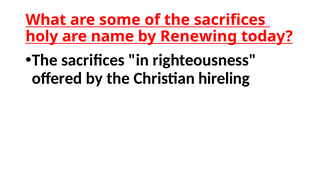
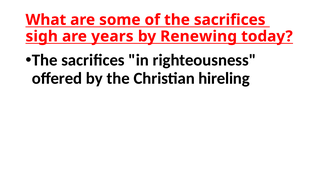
holy: holy -> sigh
name: name -> years
